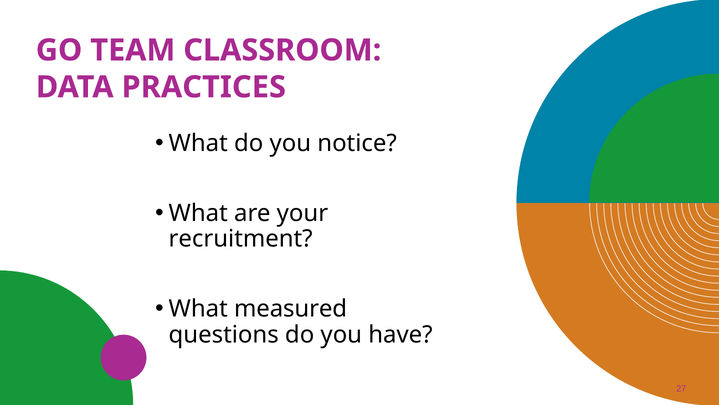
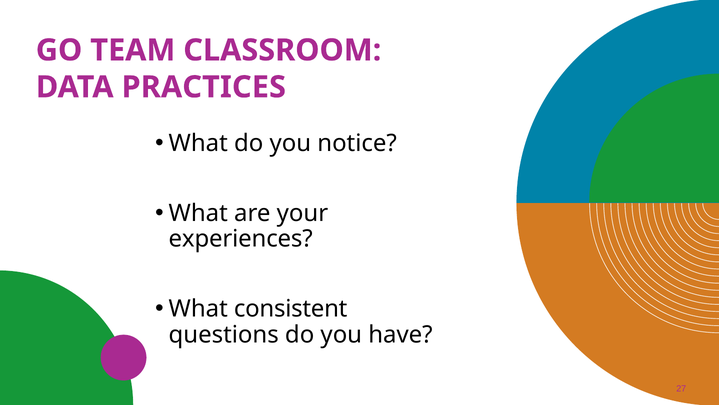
recruitment: recruitment -> experiences
measured: measured -> consistent
